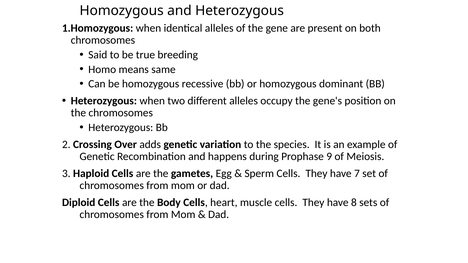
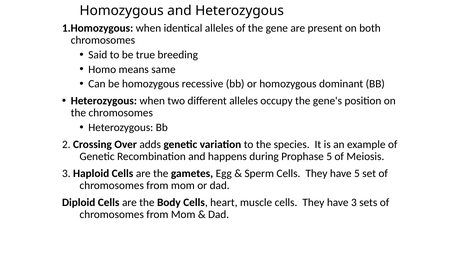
Prophase 9: 9 -> 5
have 7: 7 -> 5
have 8: 8 -> 3
